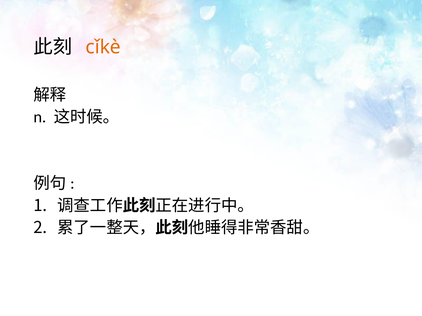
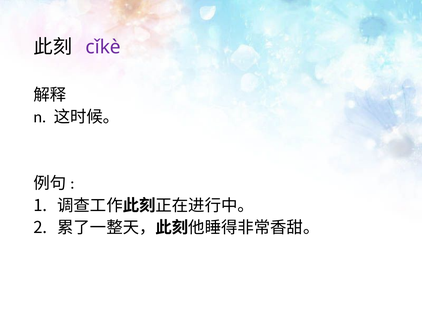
cǐkè colour: orange -> purple
